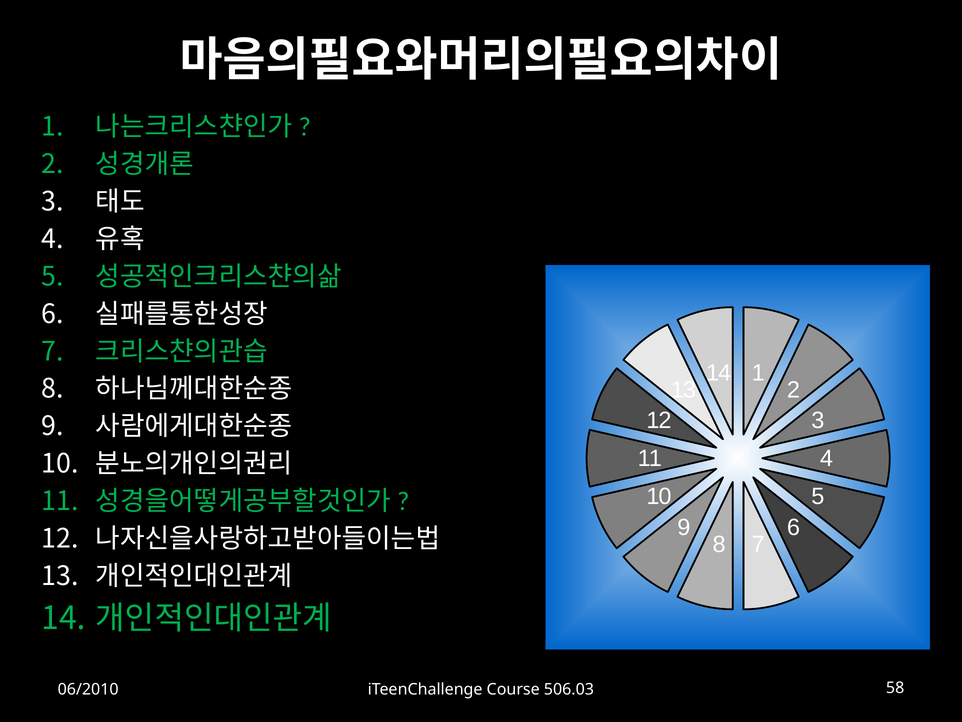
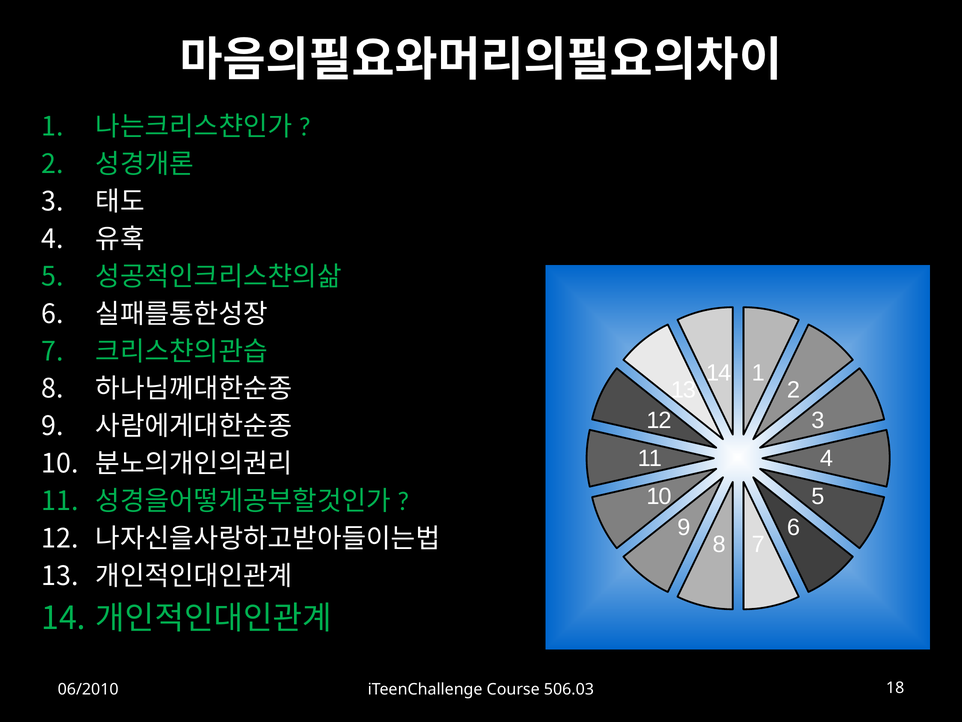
58: 58 -> 18
